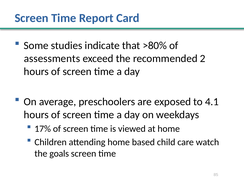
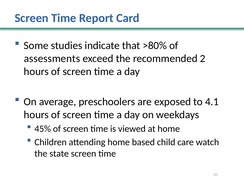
17%: 17% -> 45%
goals: goals -> state
